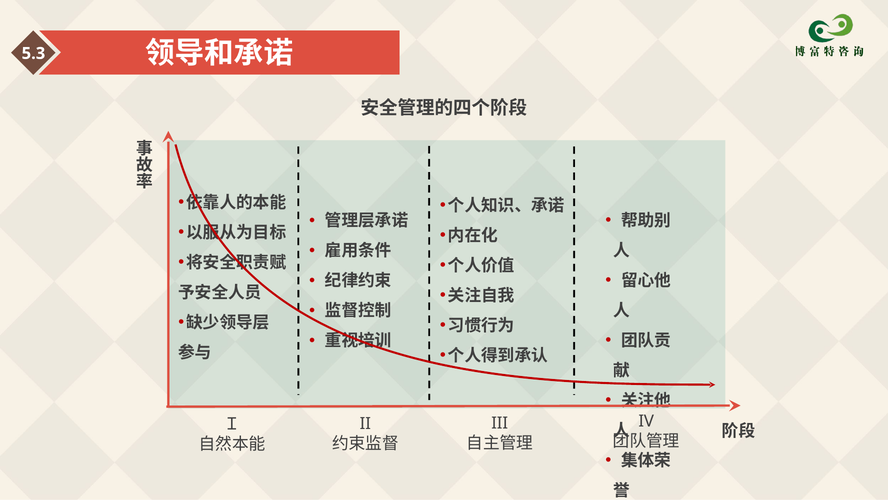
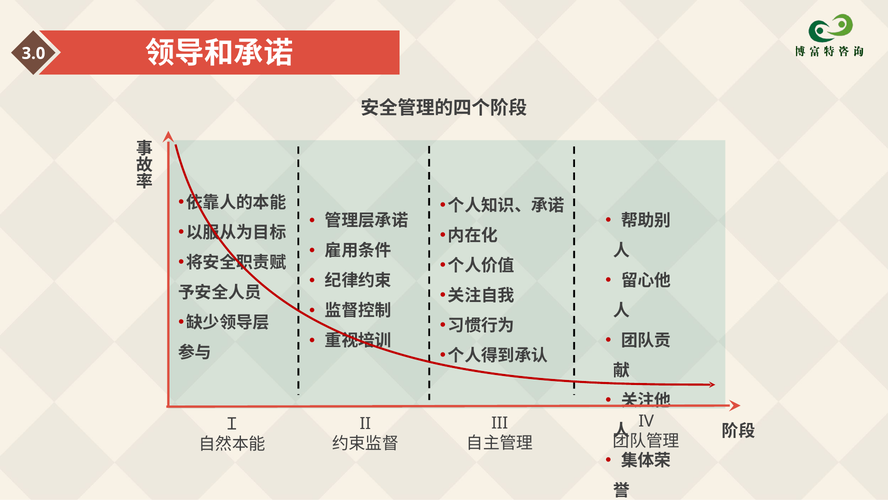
5.3: 5.3 -> 3.0
